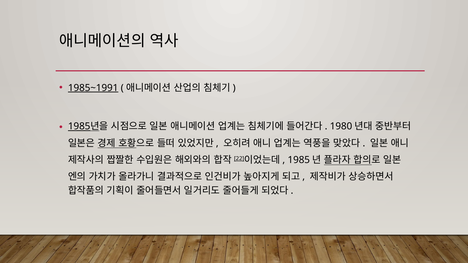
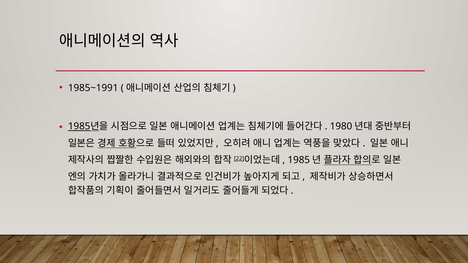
1985~1991 underline: present -> none
